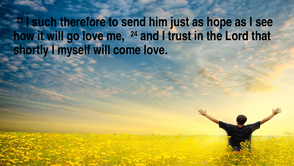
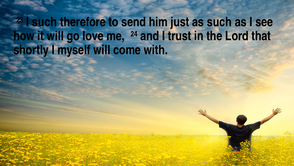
as hope: hope -> such
come love: love -> with
